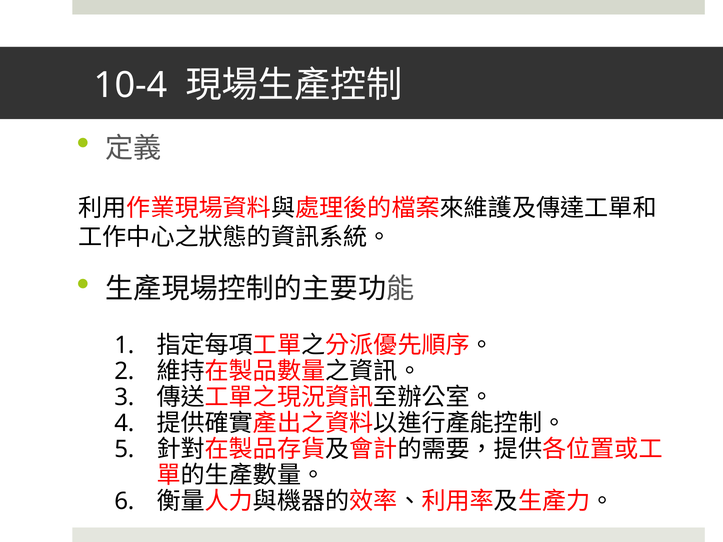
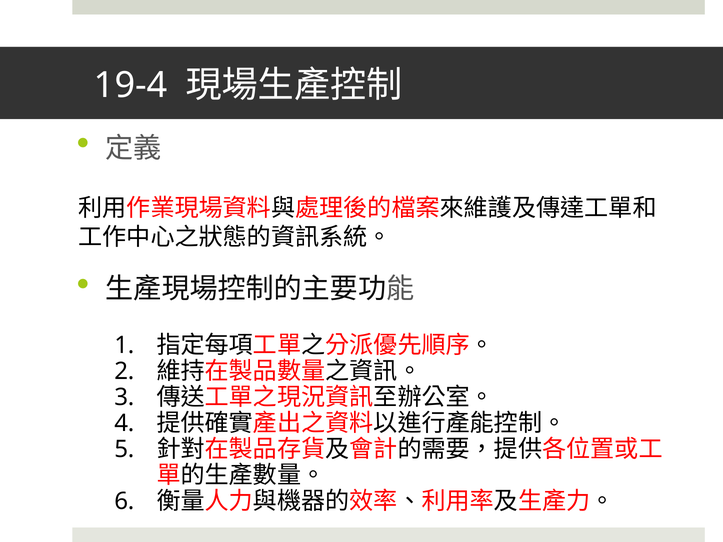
10-4: 10-4 -> 19-4
